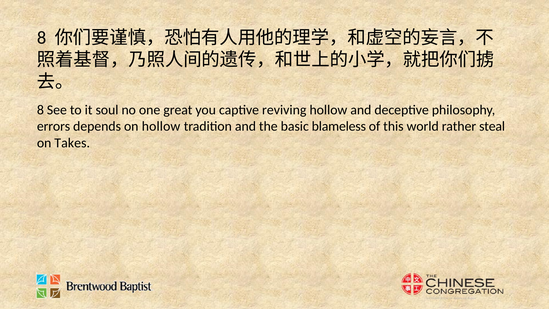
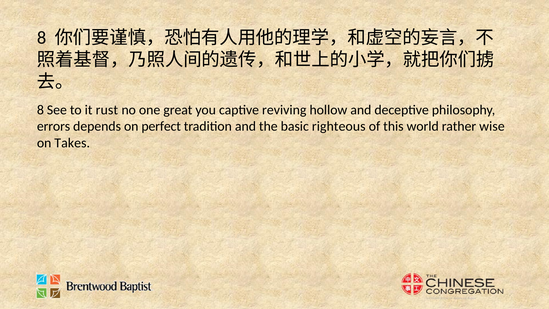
soul: soul -> rust
on hollow: hollow -> perfect
blameless: blameless -> righteous
steal: steal -> wise
